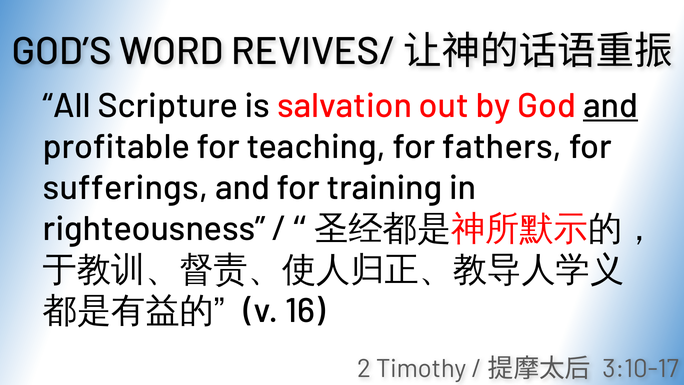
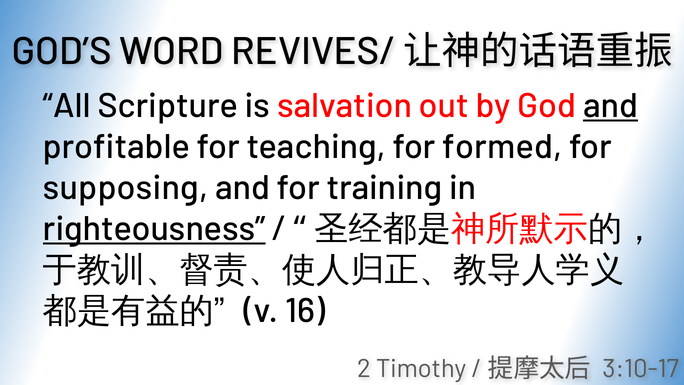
fathers: fathers -> formed
sufferings: sufferings -> supposing
righteousness underline: none -> present
